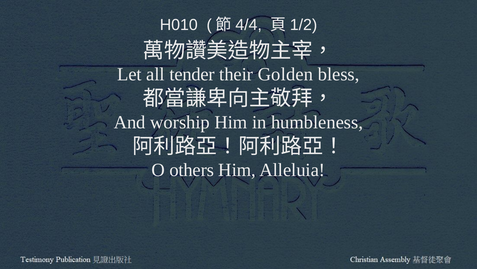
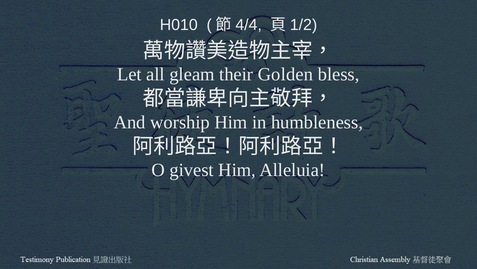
tender: tender -> gleam
others: others -> givest
